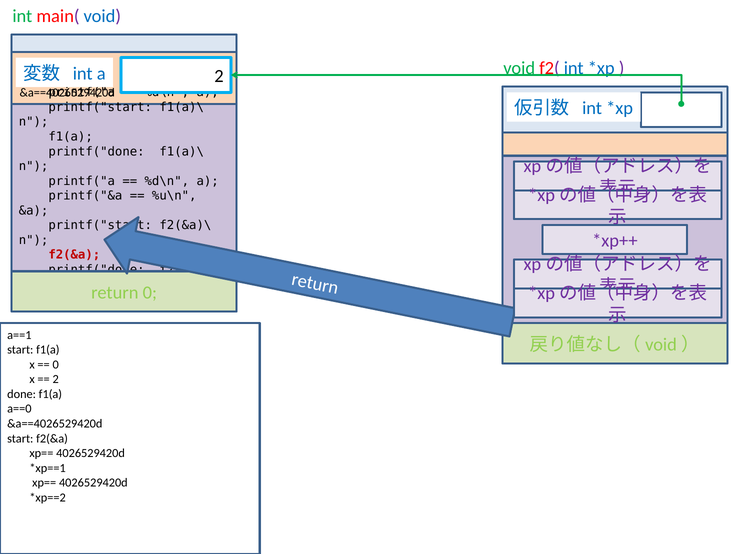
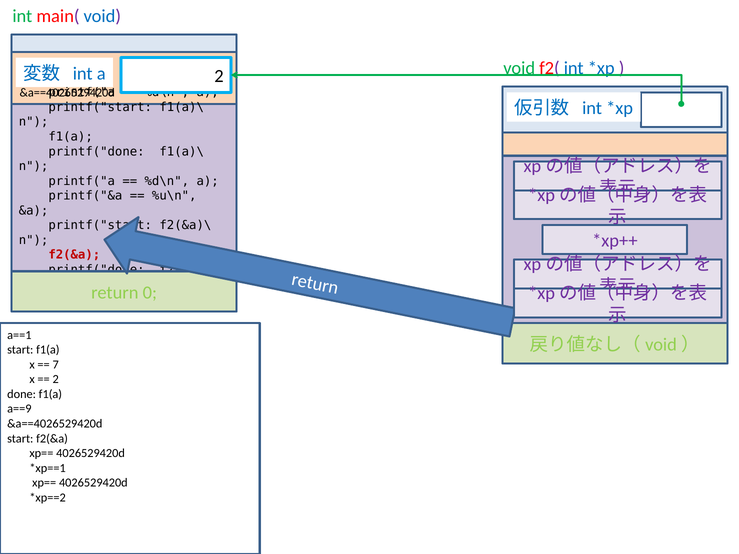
0 at (56, 365): 0 -> 7
a==0: a==0 -> a==9
